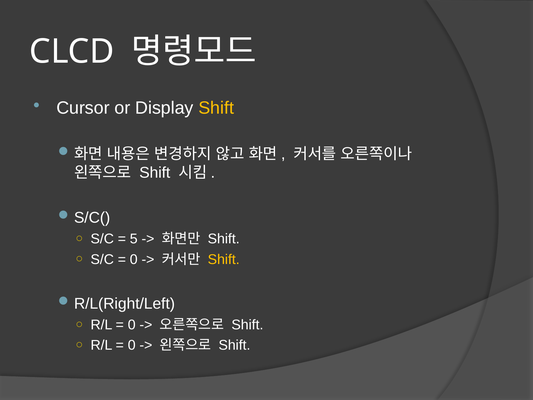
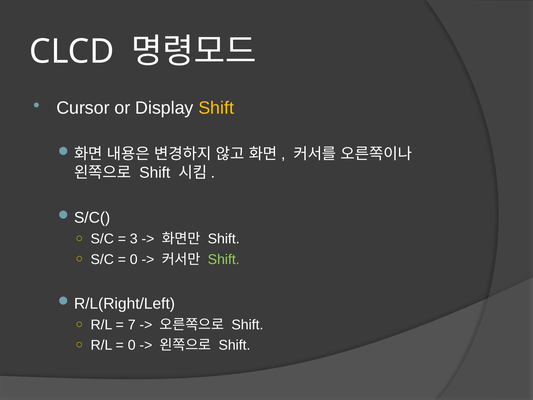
5: 5 -> 3
Shift at (224, 259) colour: yellow -> light green
0 at (132, 325): 0 -> 7
